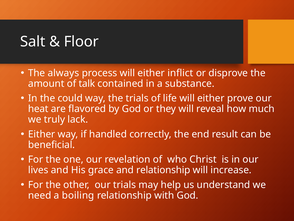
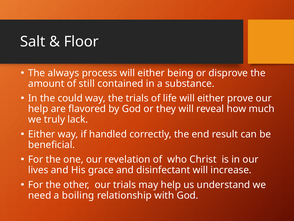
inflict: inflict -> being
talk: talk -> still
heat at (38, 109): heat -> help
and relationship: relationship -> disinfectant
